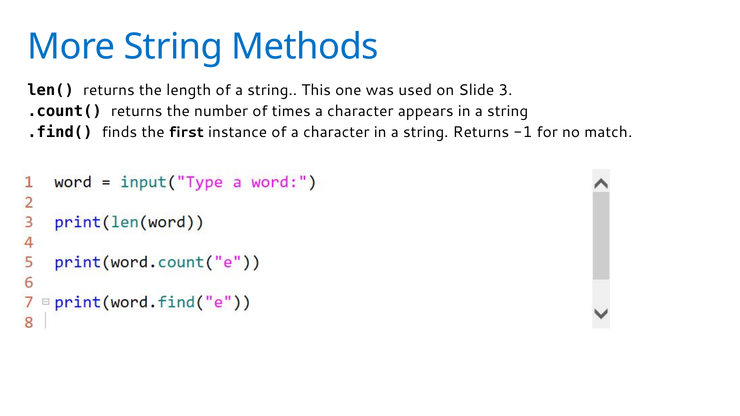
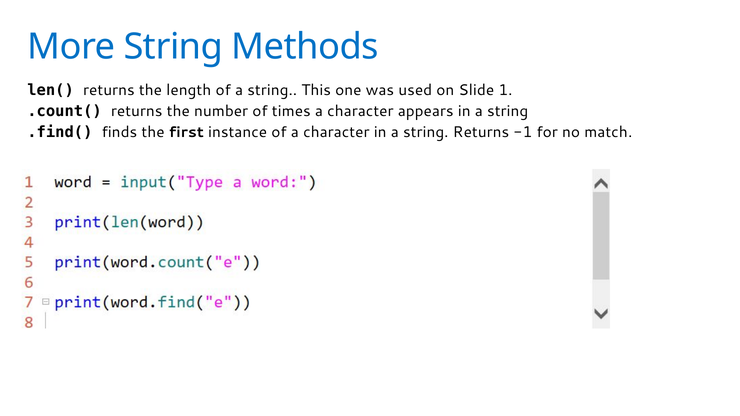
3: 3 -> 1
